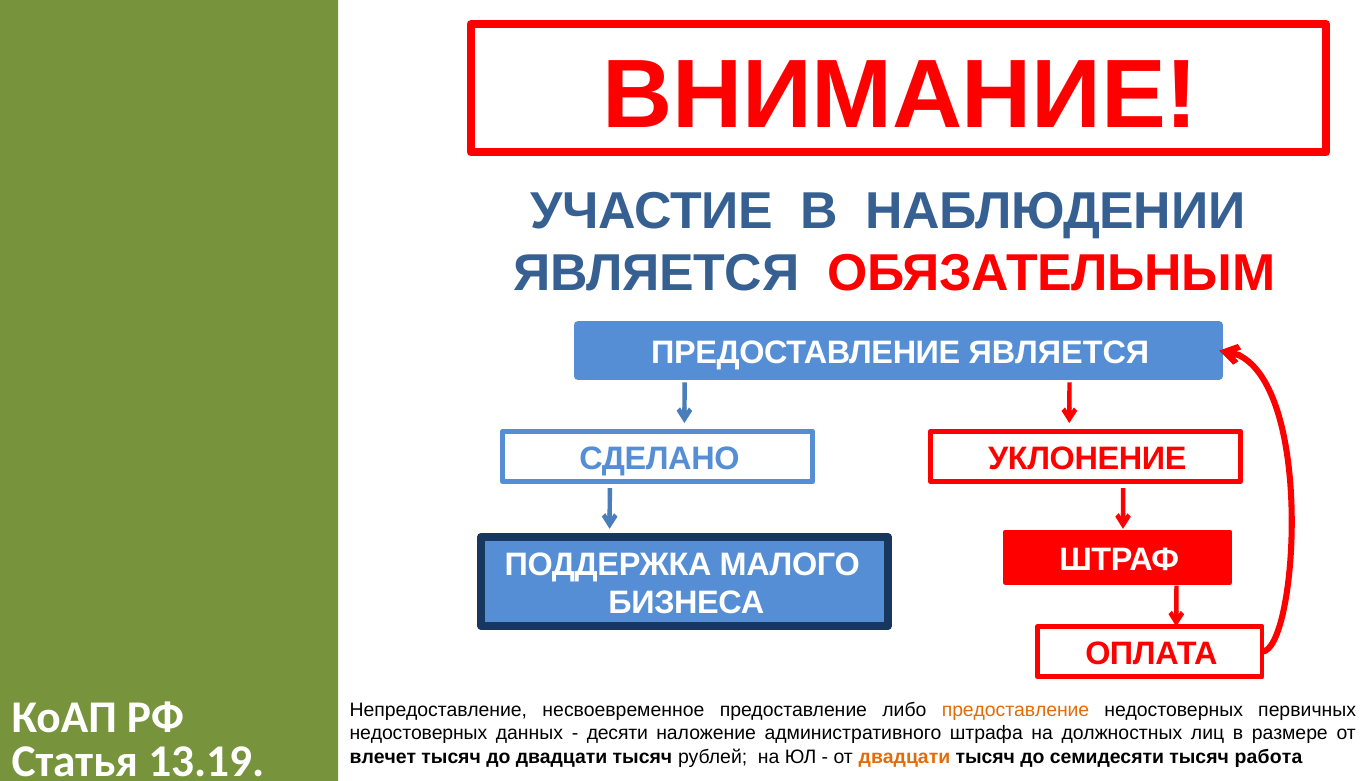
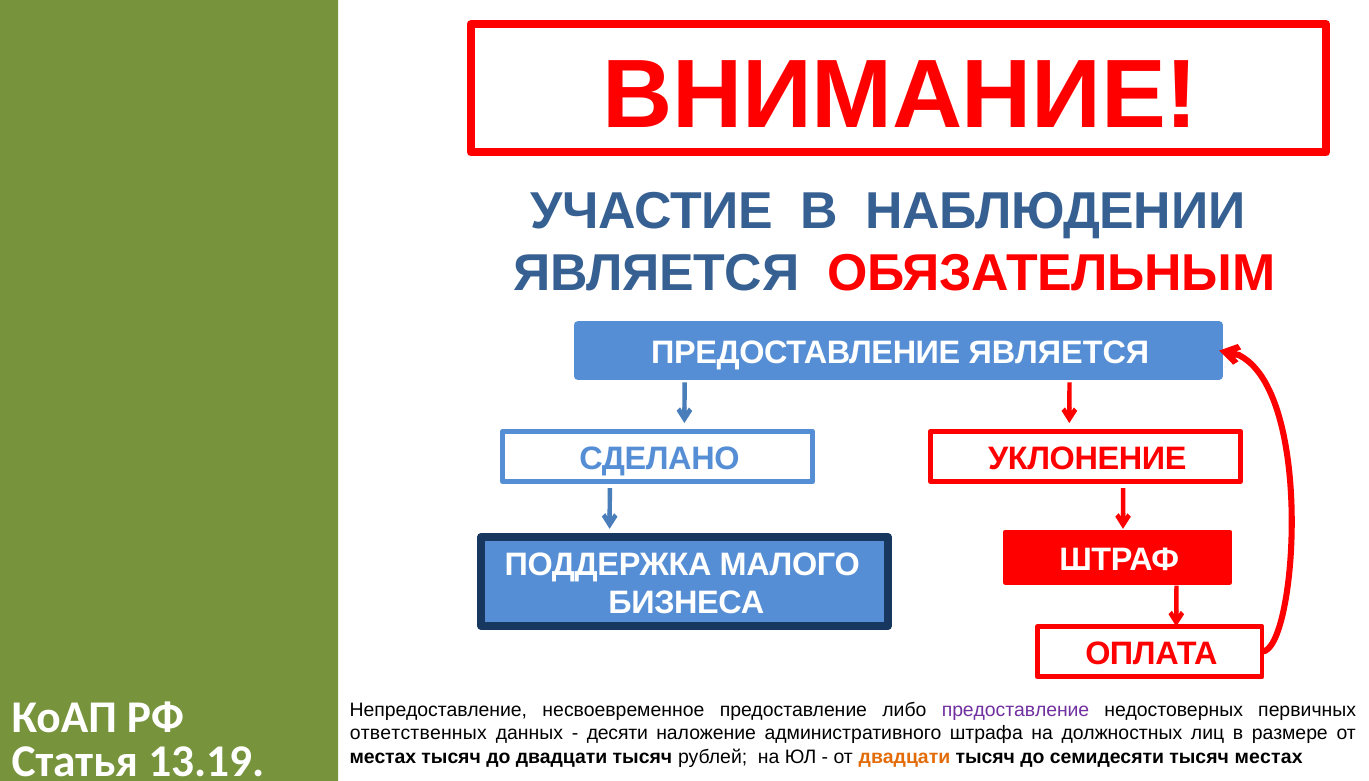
предоставление at (1016, 710) colour: orange -> purple
недостоверных at (418, 734): недостоверных -> ответственных
влечет at (383, 757): влечет -> местах
тысяч работа: работа -> местах
